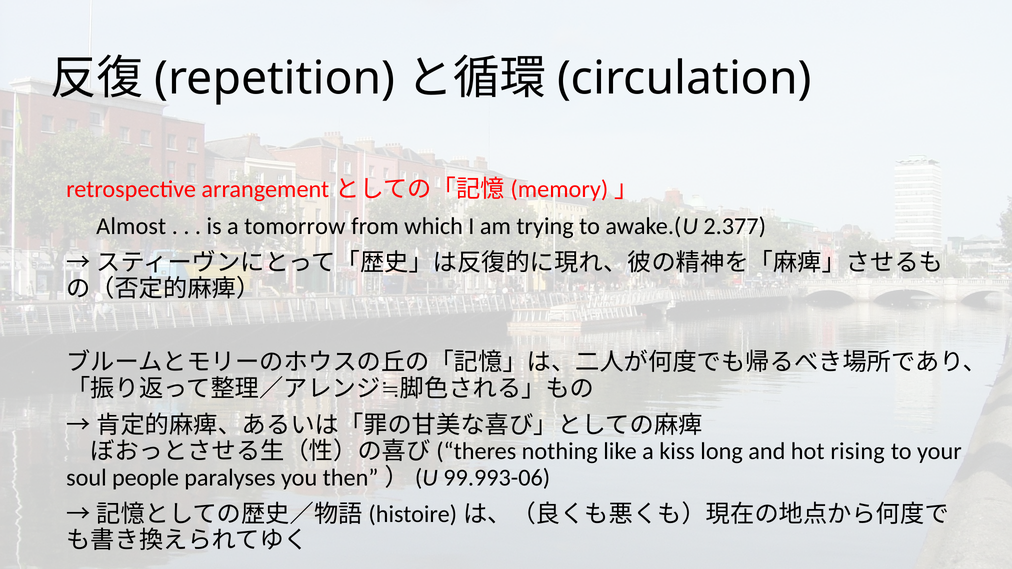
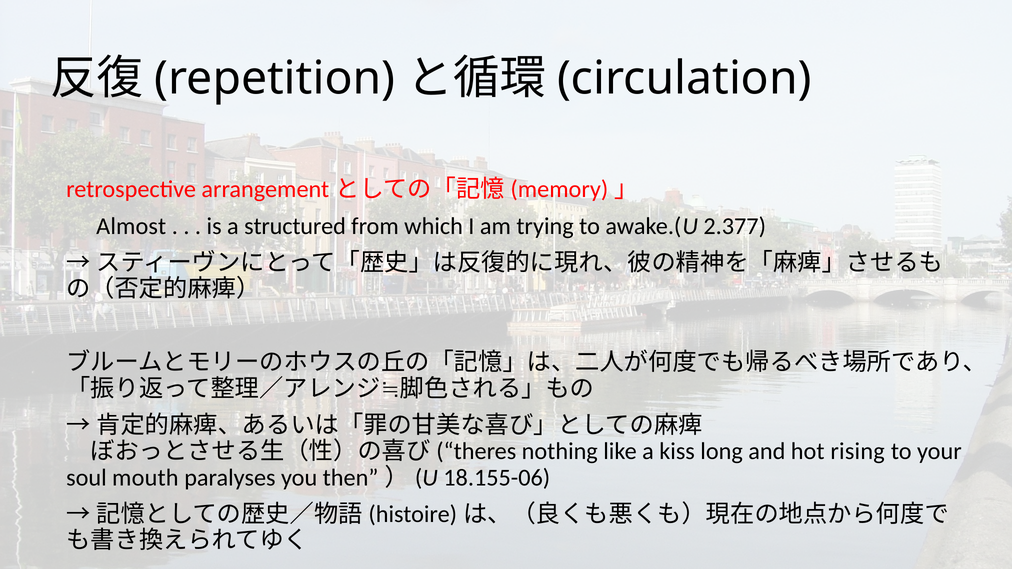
tomorrow: tomorrow -> structured
people: people -> mouth
99.993-06: 99.993-06 -> 18.155-06
